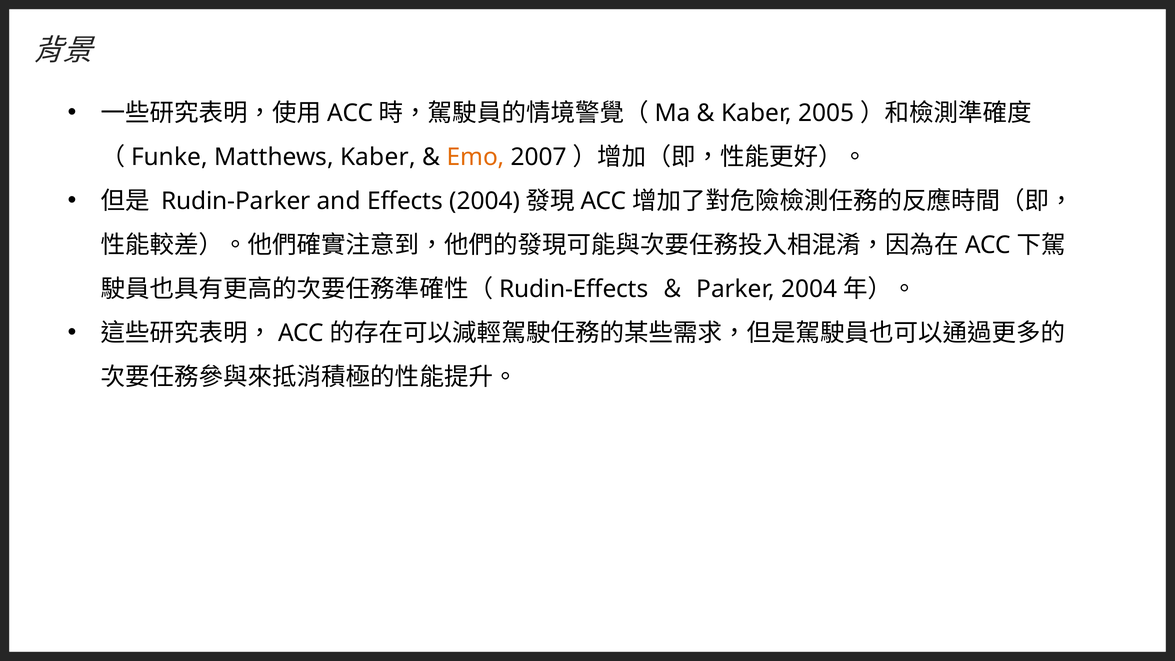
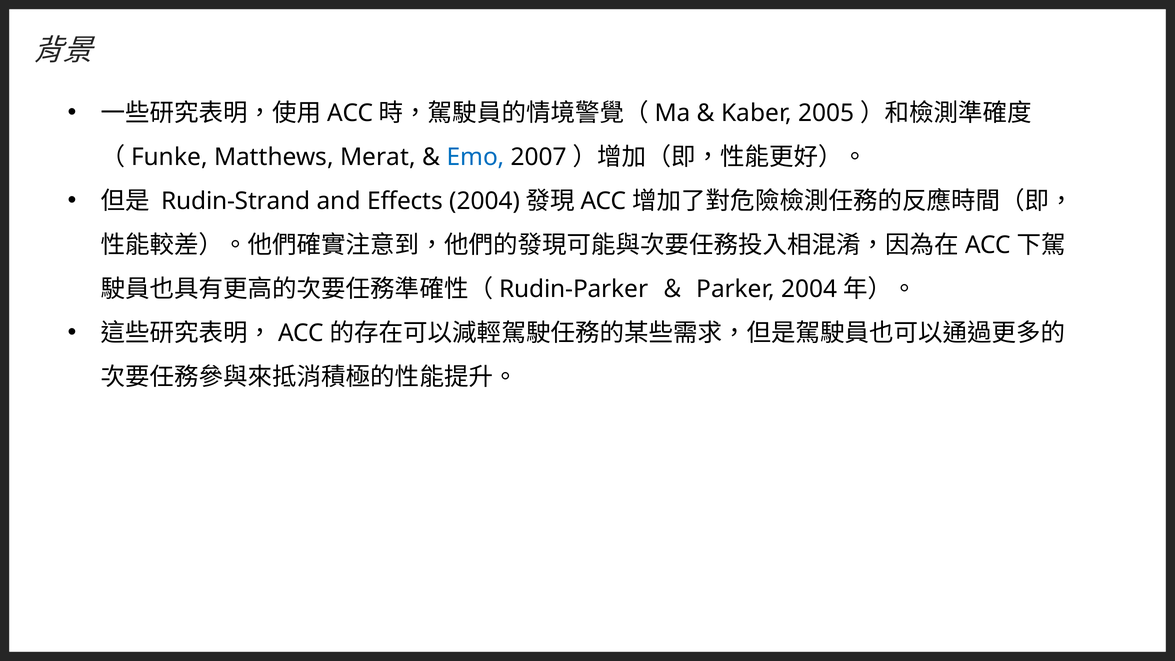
Matthews Kaber: Kaber -> Merat
Emo colour: orange -> blue
Rudin-Parker: Rudin-Parker -> Rudin-Strand
Rudin-Effects: Rudin-Effects -> Rudin-Parker
